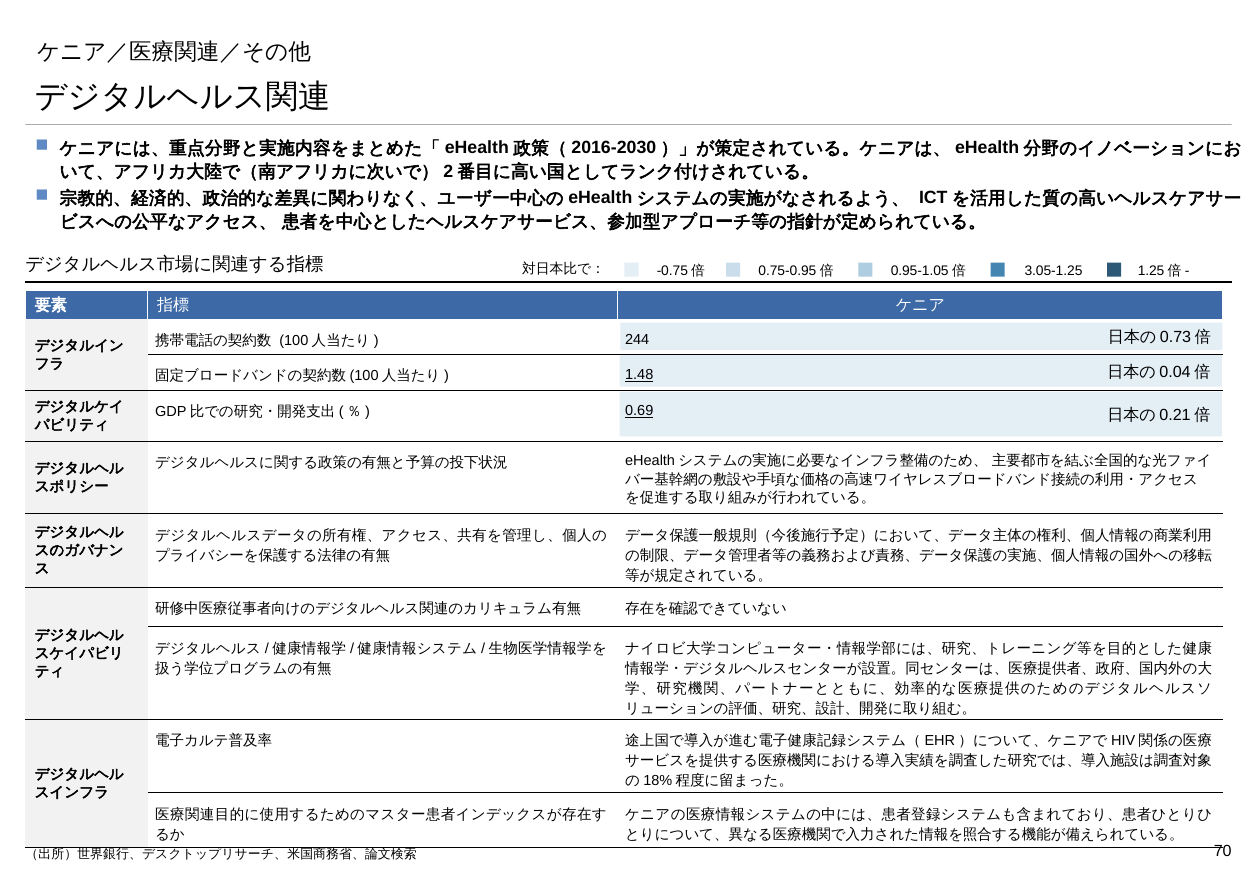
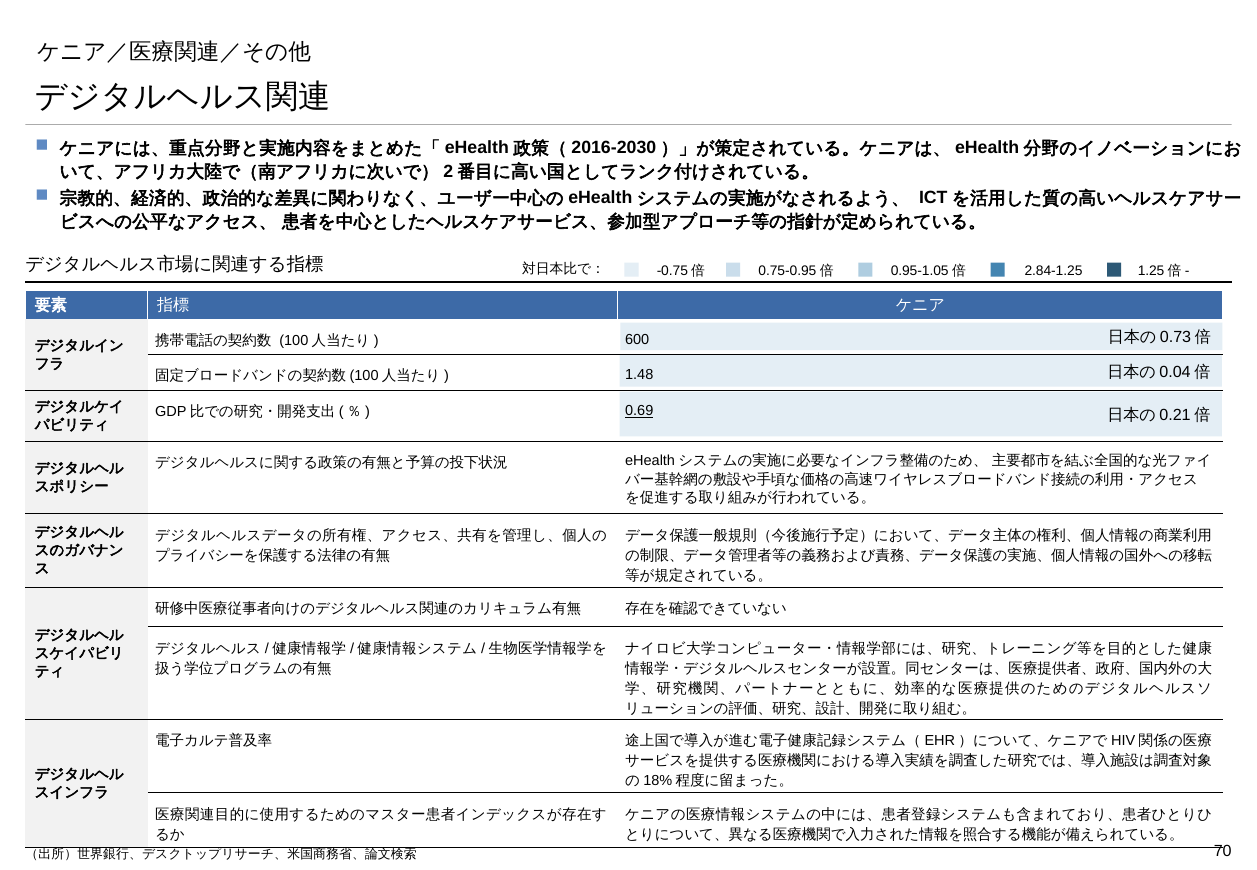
3.05-1.25: 3.05-1.25 -> 2.84-1.25
244: 244 -> 600
1.48 underline: present -> none
